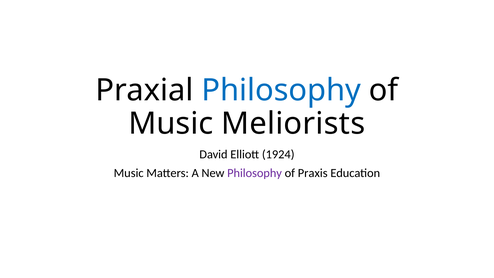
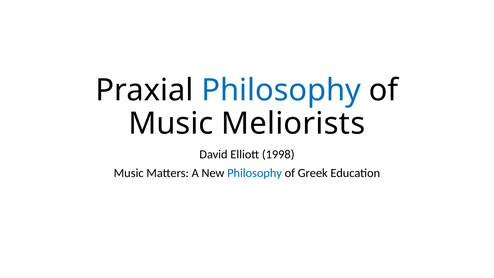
1924: 1924 -> 1998
Philosophy at (255, 173) colour: purple -> blue
Praxis: Praxis -> Greek
